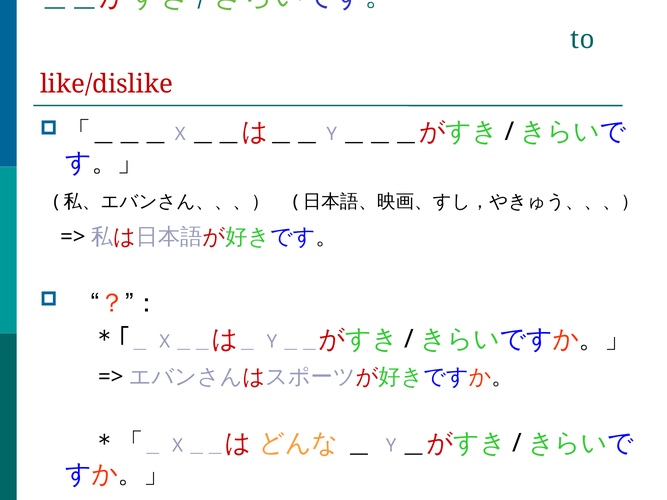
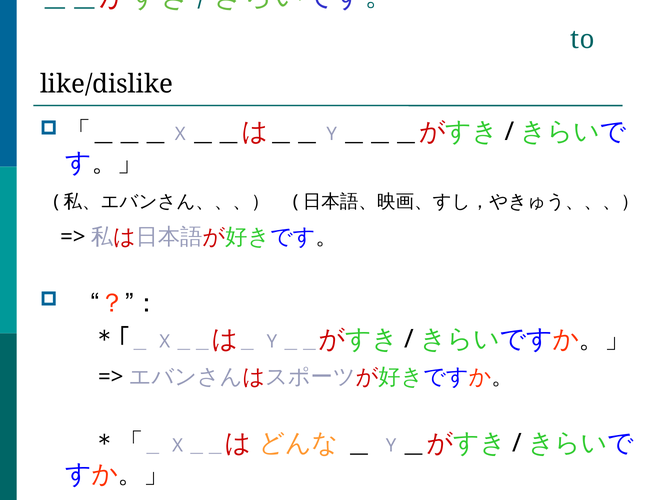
like/dislike colour: red -> black
